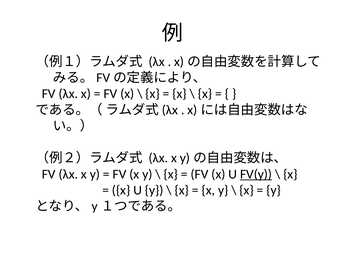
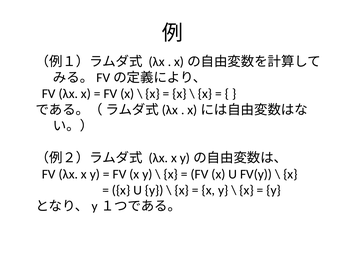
FV(y underline: present -> none
